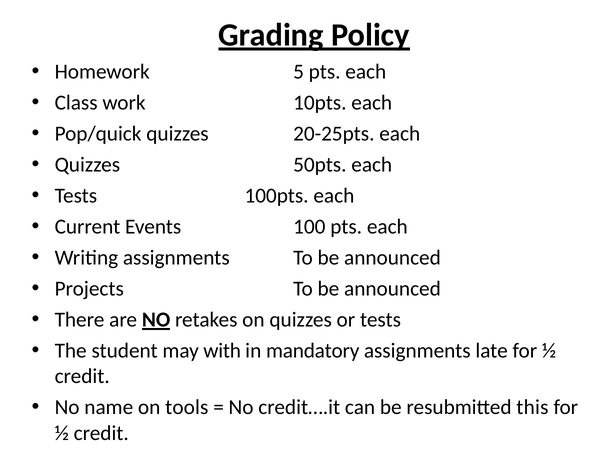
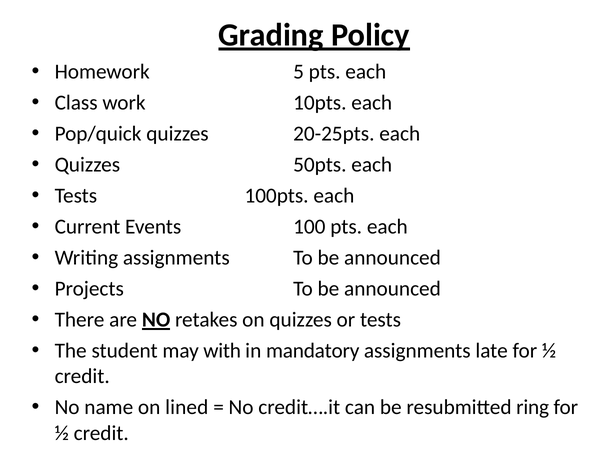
tools: tools -> lined
this: this -> ring
